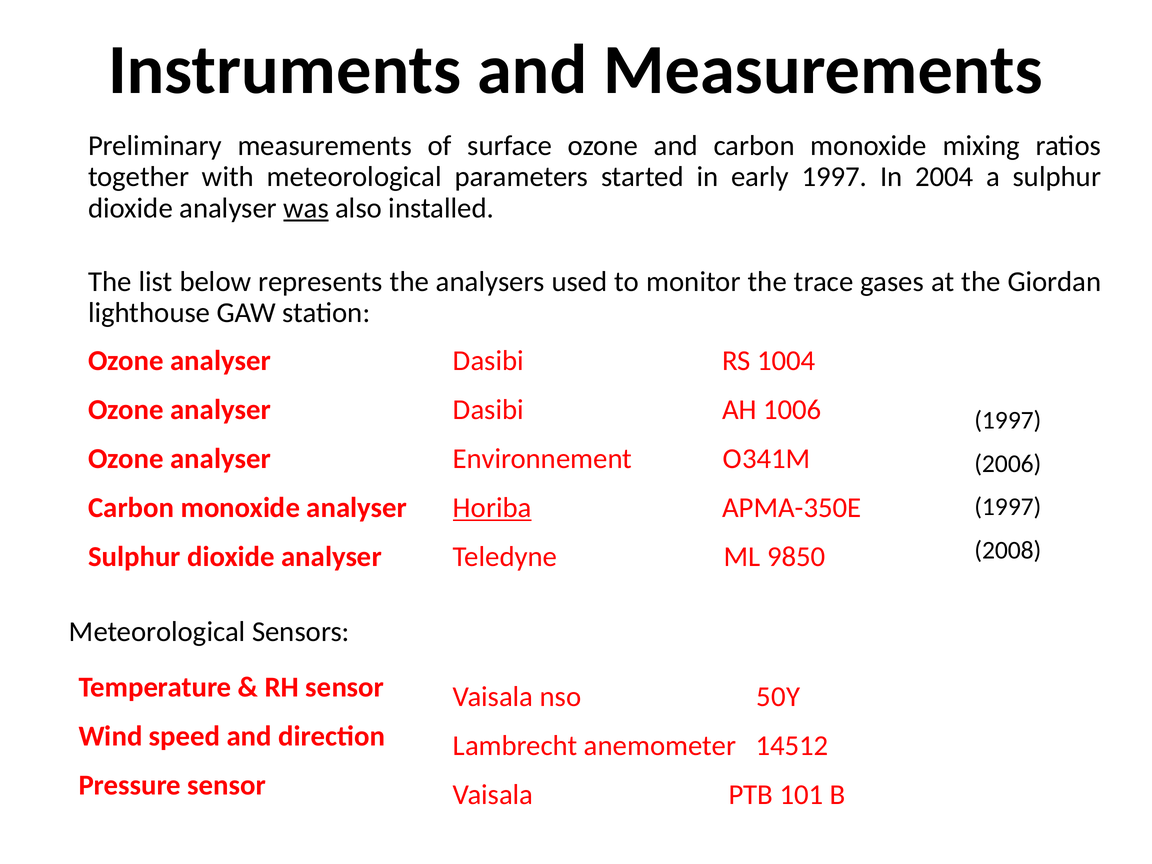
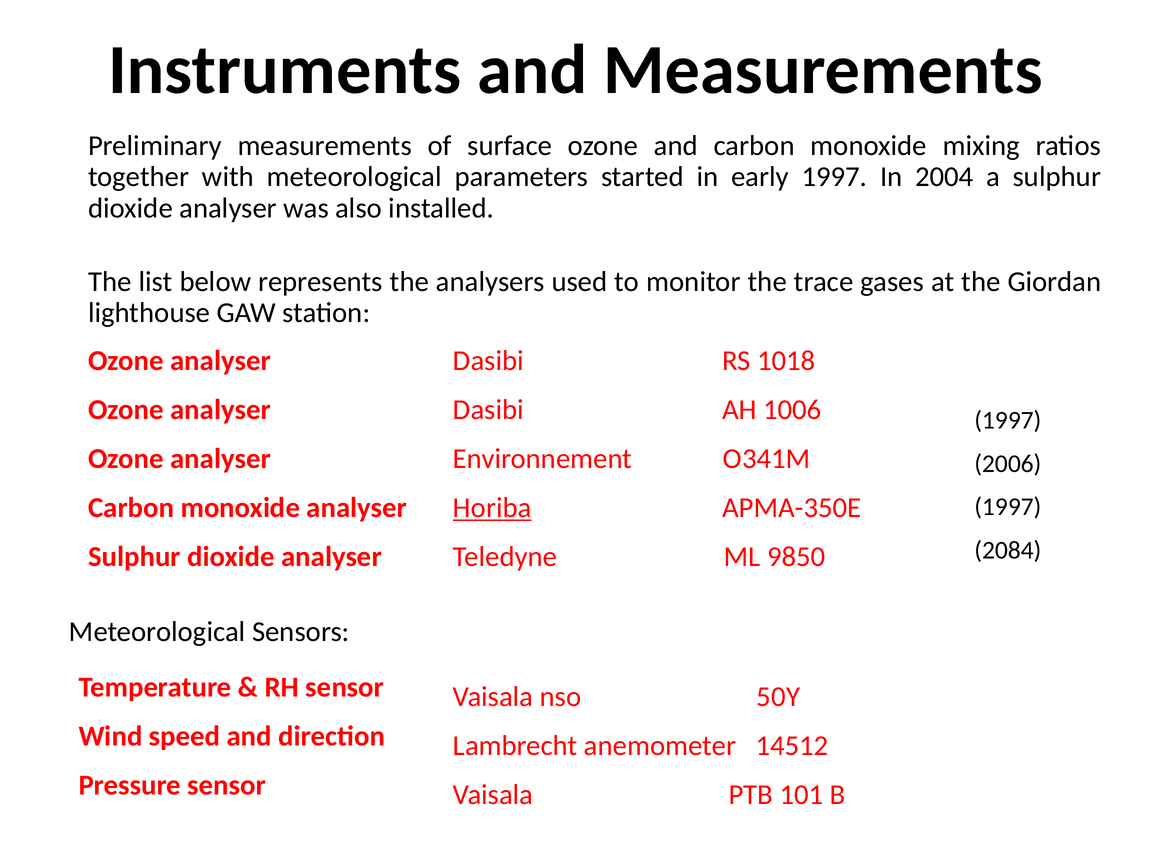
was underline: present -> none
1004: 1004 -> 1018
2008: 2008 -> 2084
